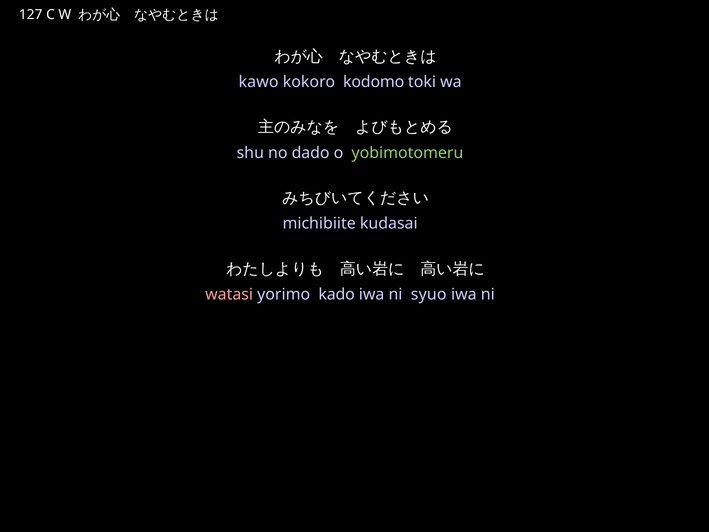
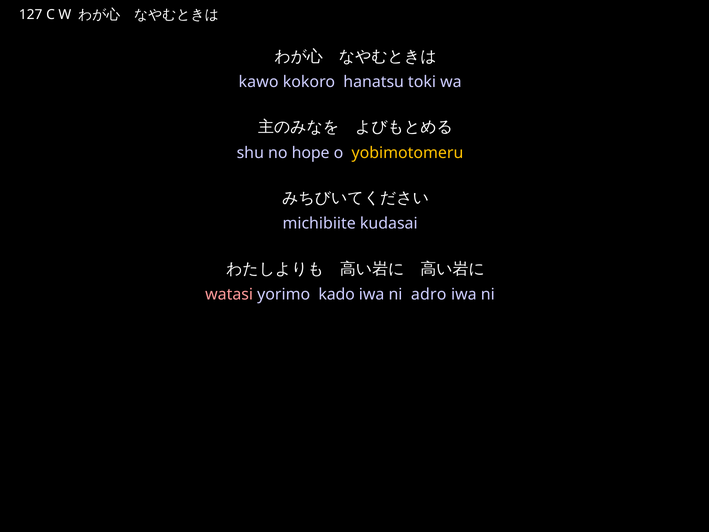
kodomo: kodomo -> hanatsu
dado: dado -> hope
yobimotomeru colour: light green -> yellow
syuo: syuo -> adro
